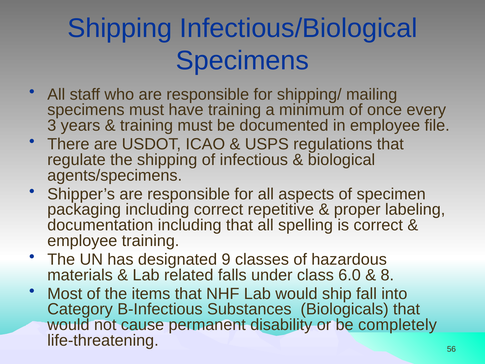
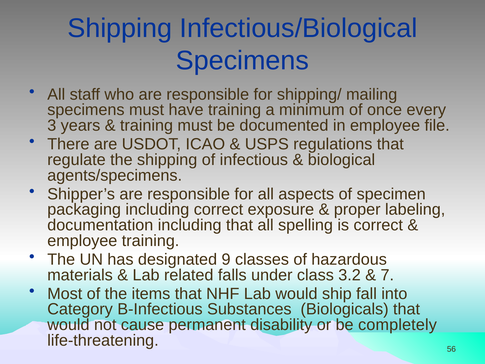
repetitive: repetitive -> exposure
6.0: 6.0 -> 3.2
8: 8 -> 7
